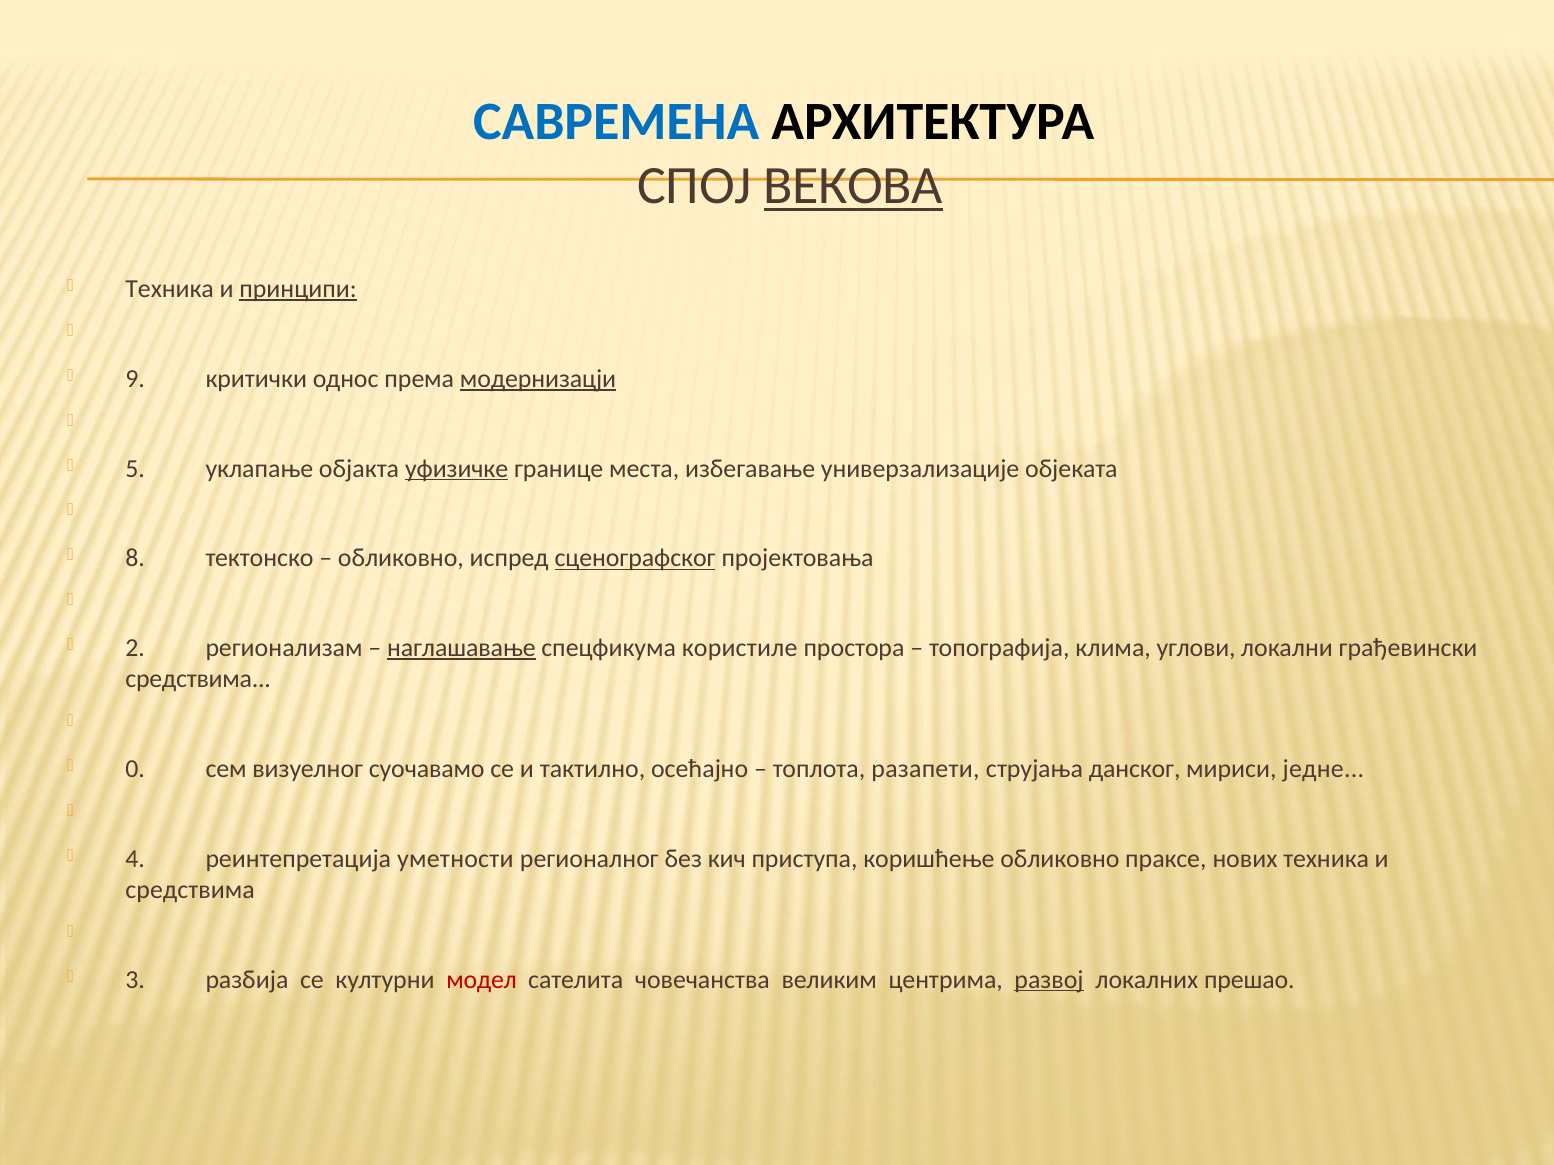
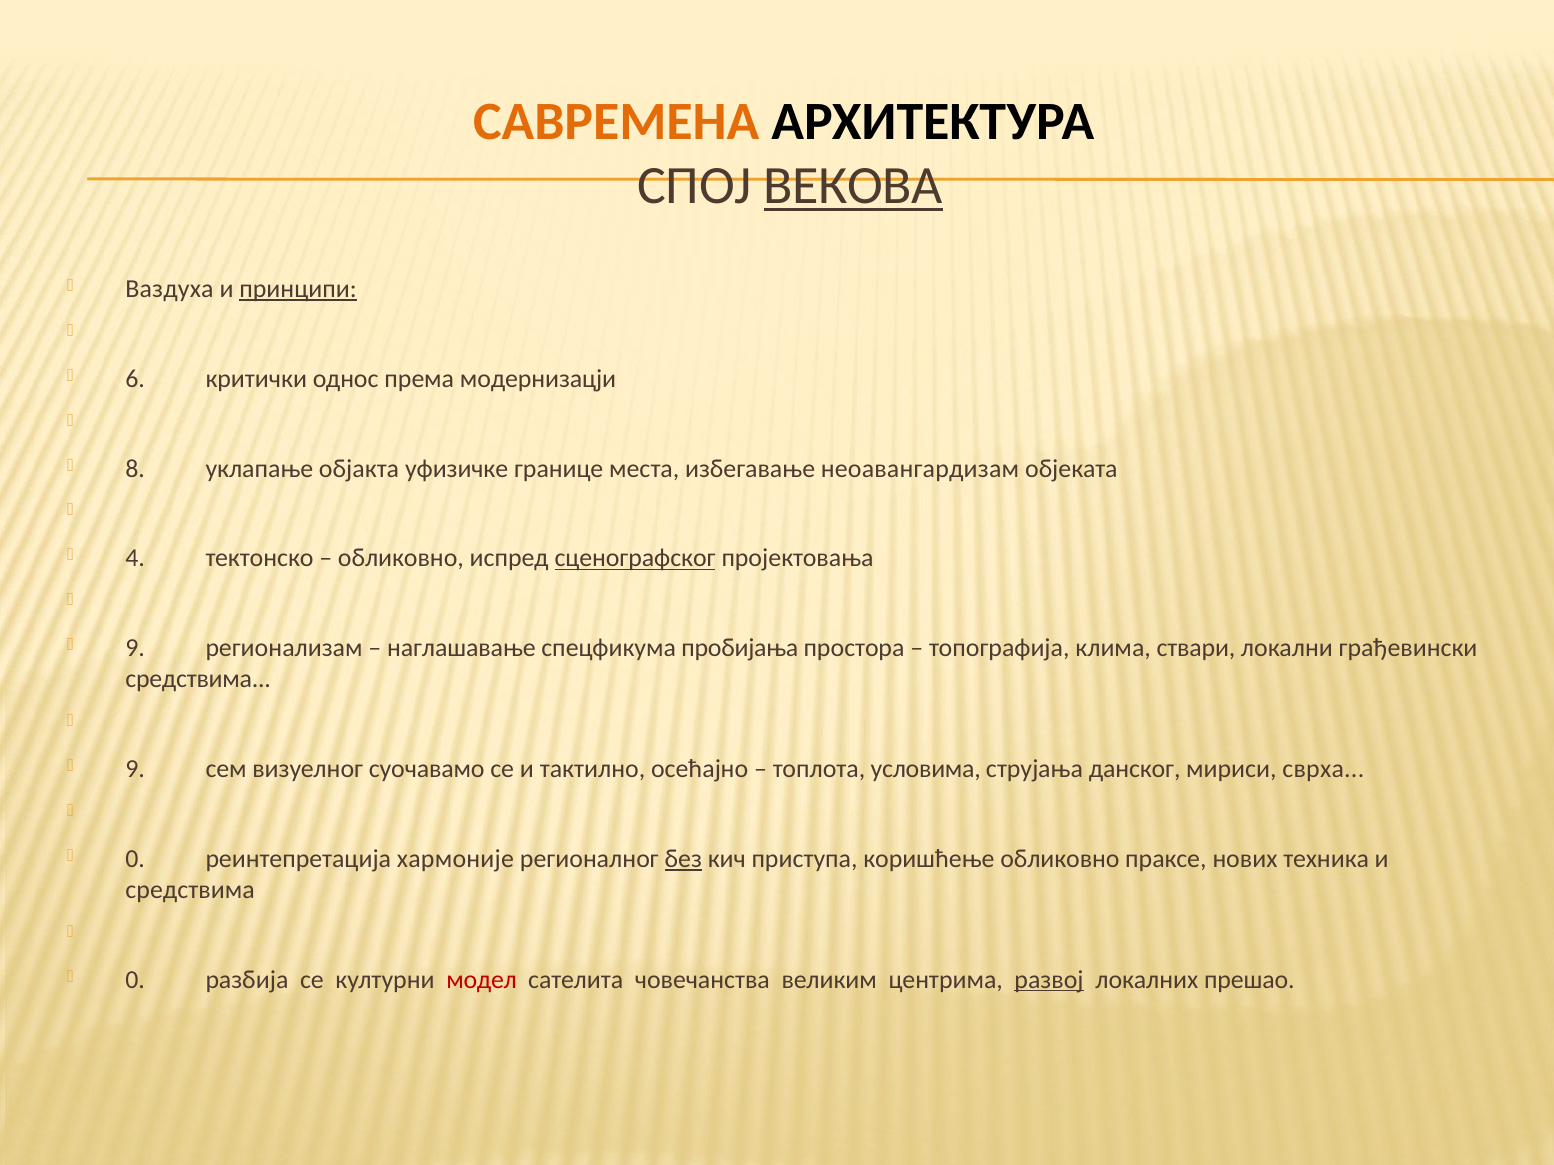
САВРЕМЕНА colour: blue -> orange
Техника at (170, 289): Техника -> Ваздуха
9: 9 -> 6
модернизацји underline: present -> none
5: 5 -> 8
уфизичке underline: present -> none
универзализације: универзализације -> неоавангардизам
8: 8 -> 4
2 at (135, 648): 2 -> 9
наглашавање underline: present -> none
користиле: користиле -> пробијања
углови: углови -> ствари
0 at (135, 769): 0 -> 9
разапети: разапети -> условима
једне: једне -> сврха
4 at (135, 859): 4 -> 0
уметности: уметности -> хармоније
без underline: none -> present
3 at (135, 980): 3 -> 0
